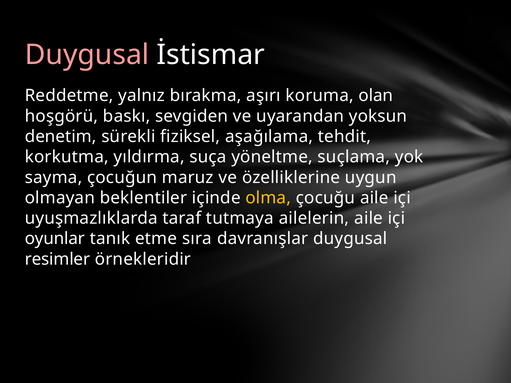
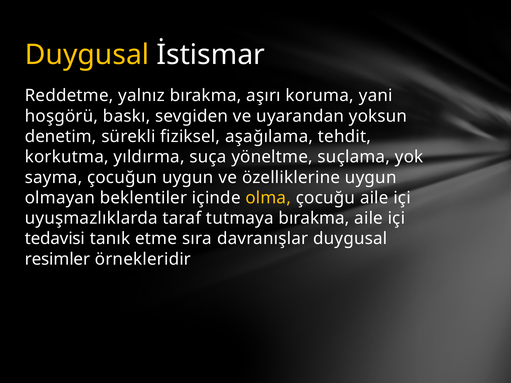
Duygusal at (87, 55) colour: pink -> yellow
olan: olan -> yani
çocuğun maruz: maruz -> uygun
tutmaya ailelerin: ailelerin -> bırakma
oyunlar: oyunlar -> tedavisi
